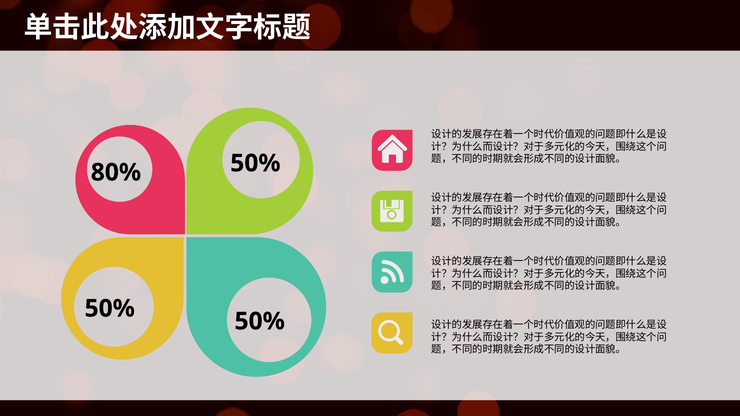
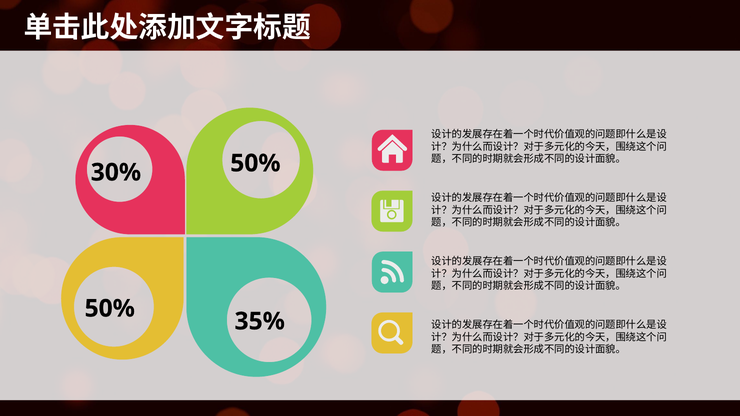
80%: 80% -> 30%
50% at (260, 322): 50% -> 35%
